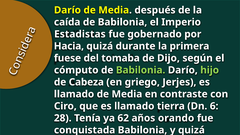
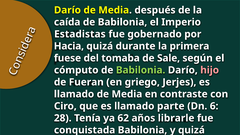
Dijo: Dijo -> Sale
hijo colour: light green -> pink
Cabeza: Cabeza -> Fueran
tierra: tierra -> parte
orando: orando -> librarle
